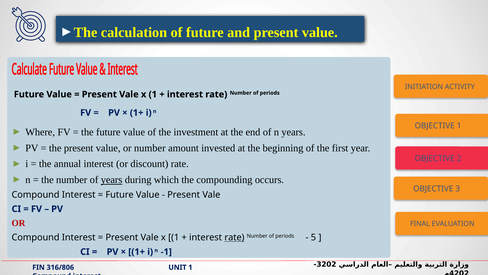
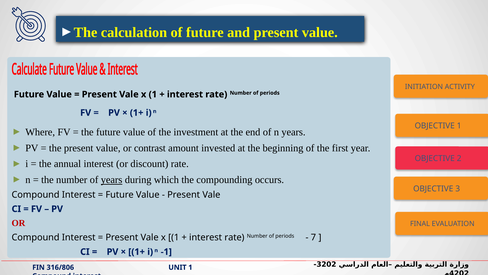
or number: number -> contrast
rate at (234, 237) underline: present -> none
5: 5 -> 7
